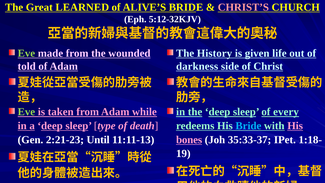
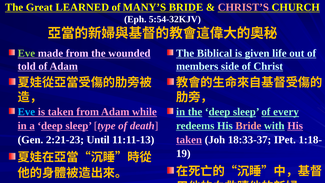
ALIVE’S: ALIVE’S -> MANY’S
5:12-32KJV: 5:12-32KJV -> 5:54-32KJV
History: History -> Biblical
darkness: darkness -> members
Eve at (26, 112) colour: light green -> light blue
Bride at (248, 126) colour: light blue -> pink
bones at (189, 140): bones -> taken
35:33-37: 35:33-37 -> 18:33-37
